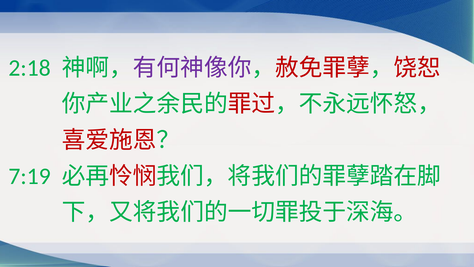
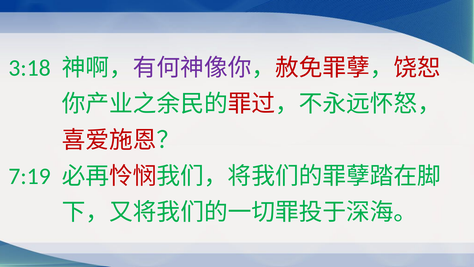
2:18: 2:18 -> 3:18
